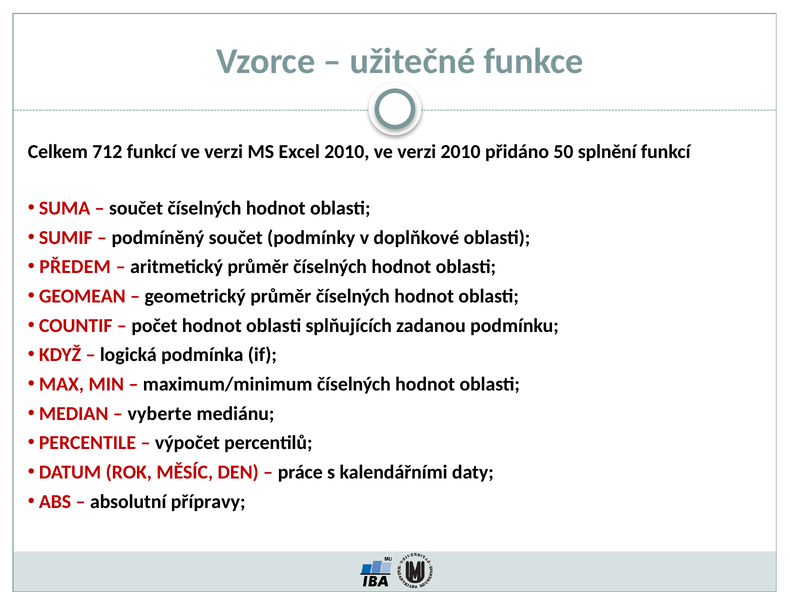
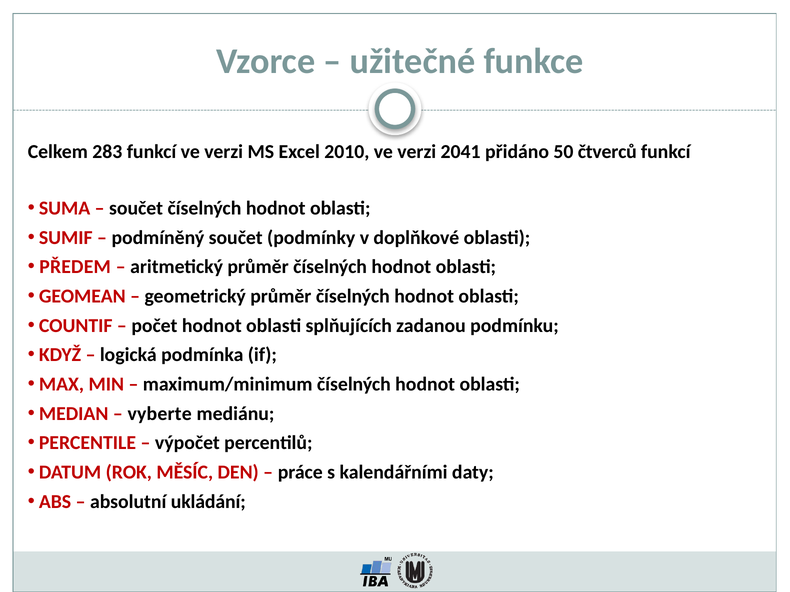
712: 712 -> 283
verzi 2010: 2010 -> 2041
splnění: splnění -> čtverců
přípravy: přípravy -> ukládání
